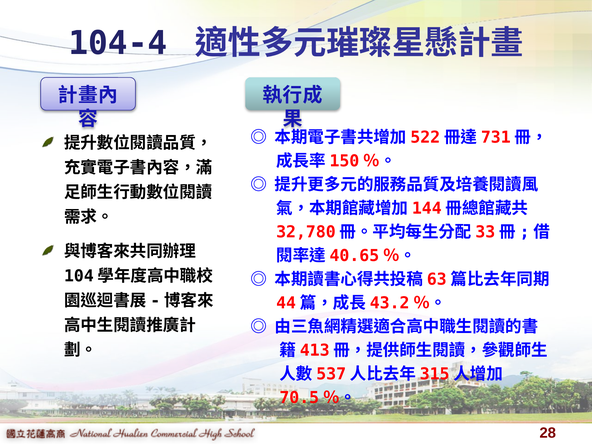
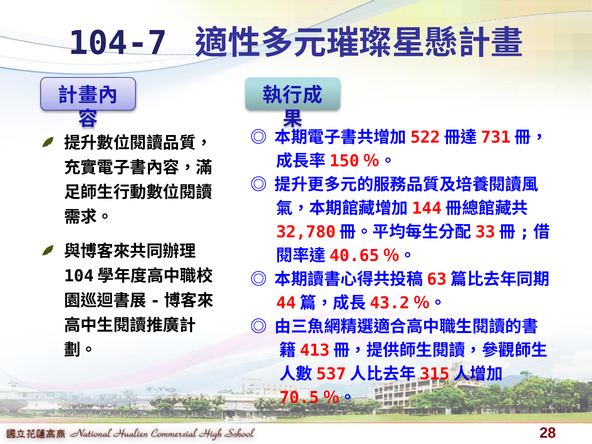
104-4: 104-4 -> 104-7
